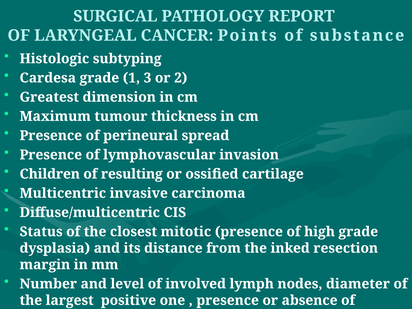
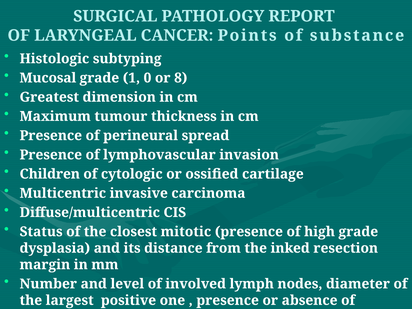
Cardesa: Cardesa -> Mucosal
3: 3 -> 0
2: 2 -> 8
resulting: resulting -> cytologic
